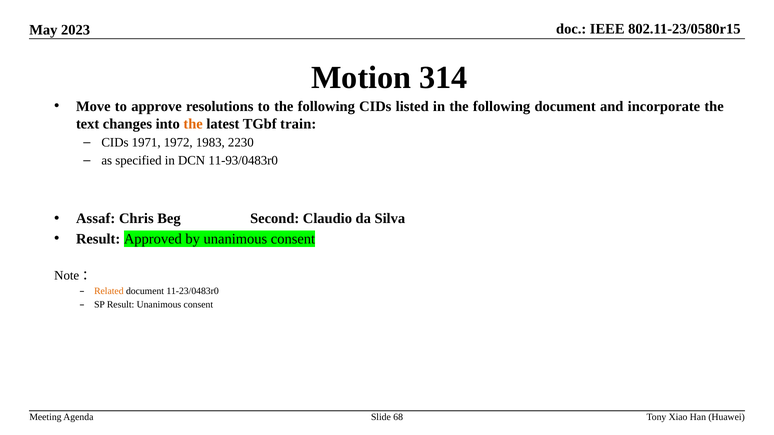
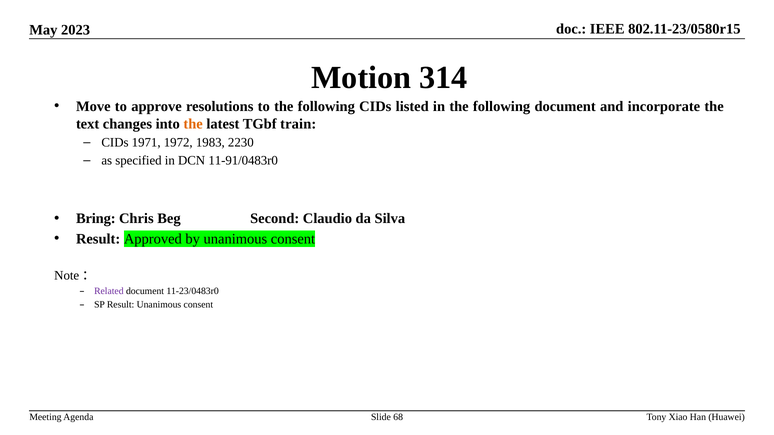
11-93/0483r0: 11-93/0483r0 -> 11-91/0483r0
Assaf: Assaf -> Bring
Related colour: orange -> purple
